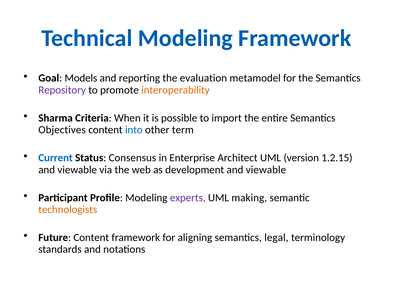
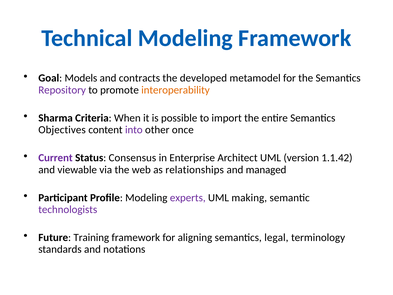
reporting: reporting -> contracts
evaluation: evaluation -> developed
into colour: blue -> purple
term: term -> once
Current colour: blue -> purple
1.2.15: 1.2.15 -> 1.1.42
development: development -> relationships
viewable at (266, 170): viewable -> managed
technologists colour: orange -> purple
Future Content: Content -> Training
